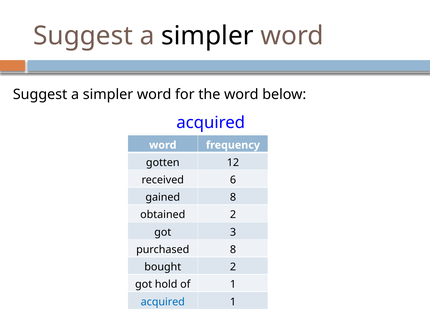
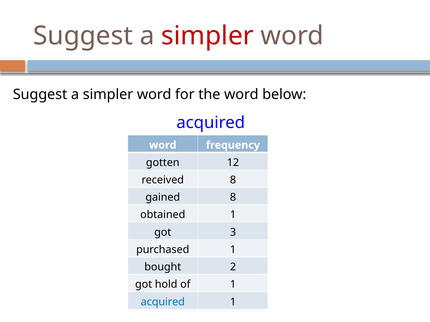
simpler at (207, 36) colour: black -> red
received 6: 6 -> 8
obtained 2: 2 -> 1
purchased 8: 8 -> 1
